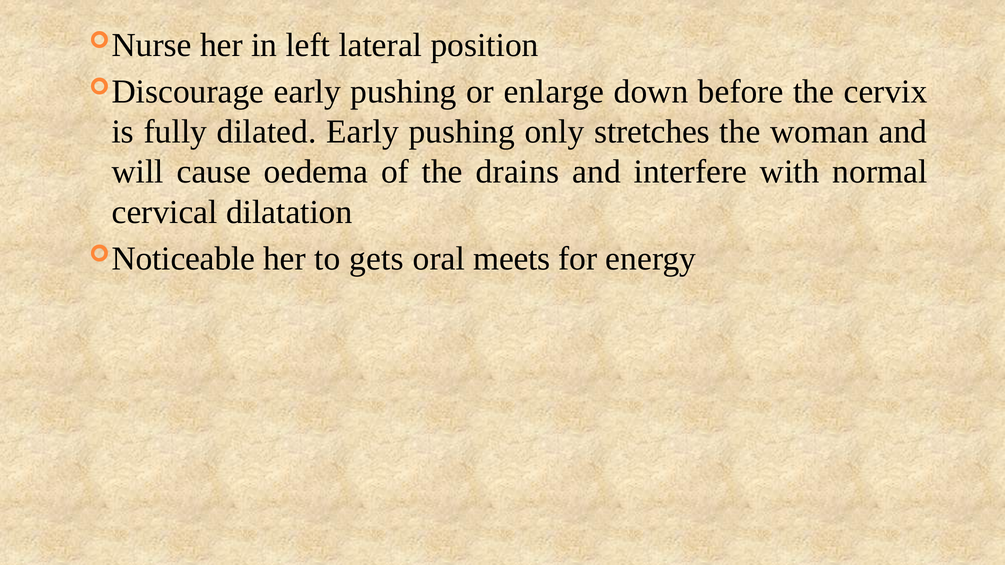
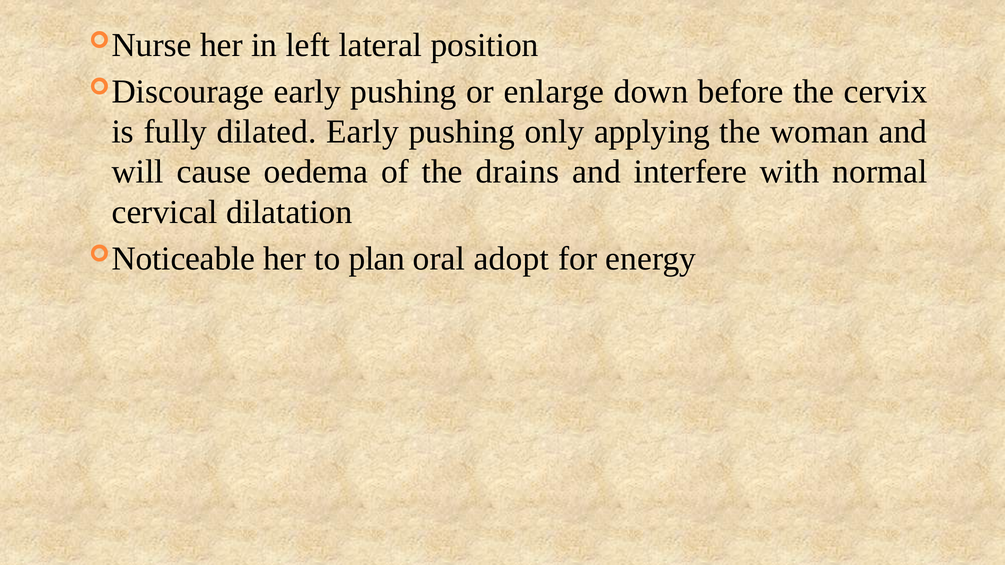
stretches: stretches -> applying
gets: gets -> plan
meets: meets -> adopt
